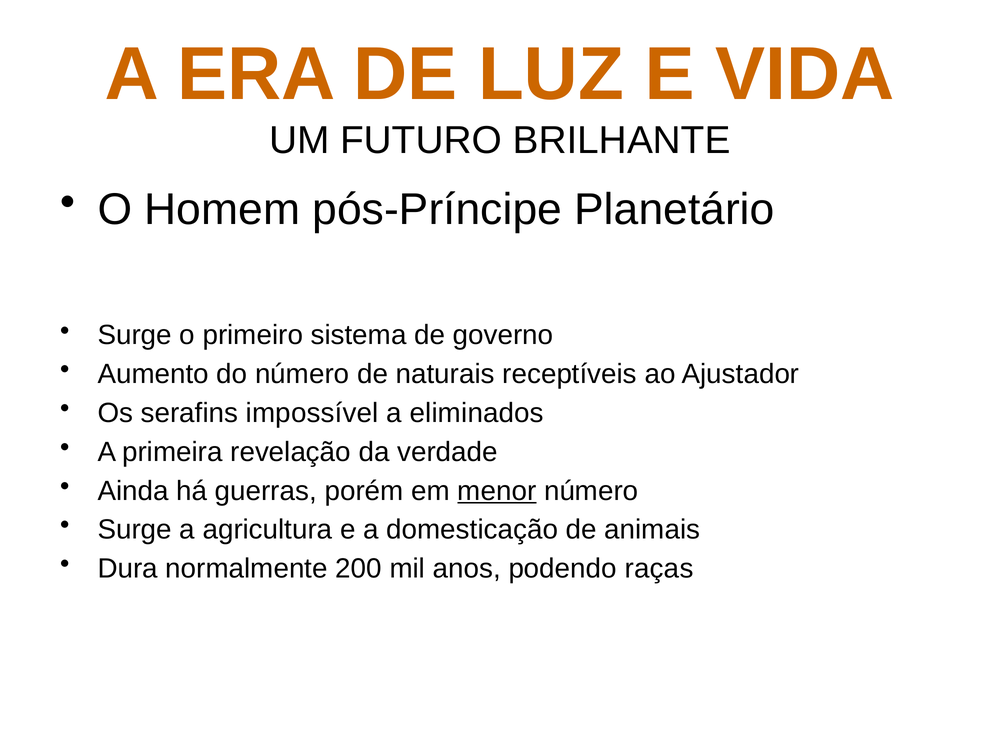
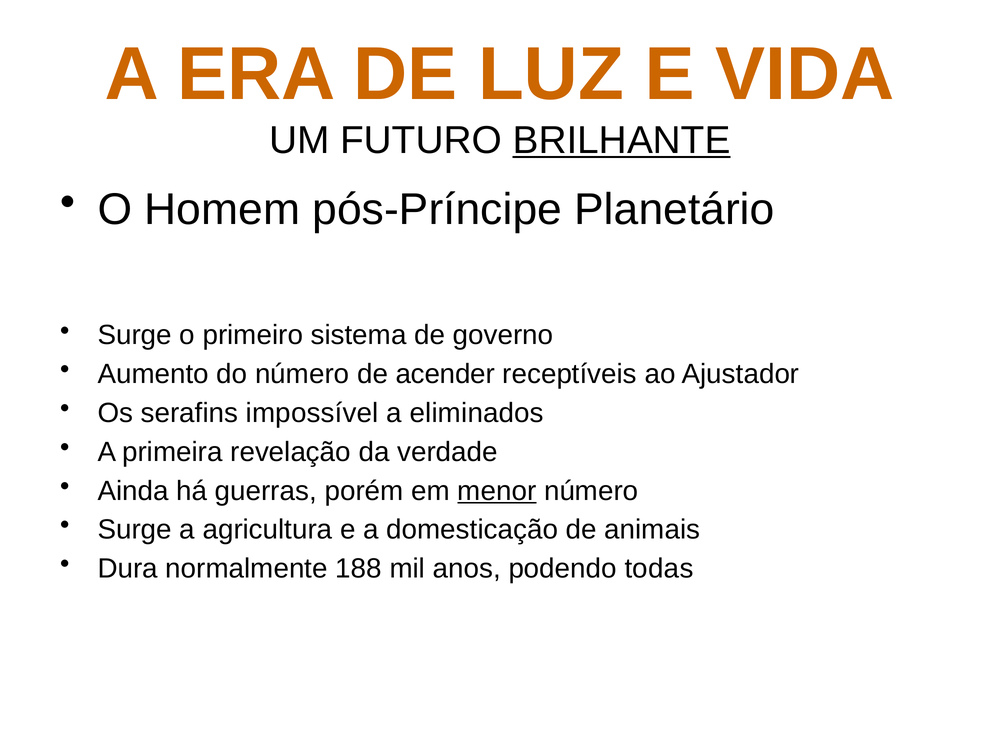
BRILHANTE underline: none -> present
naturais: naturais -> acender
200: 200 -> 188
raças: raças -> todas
